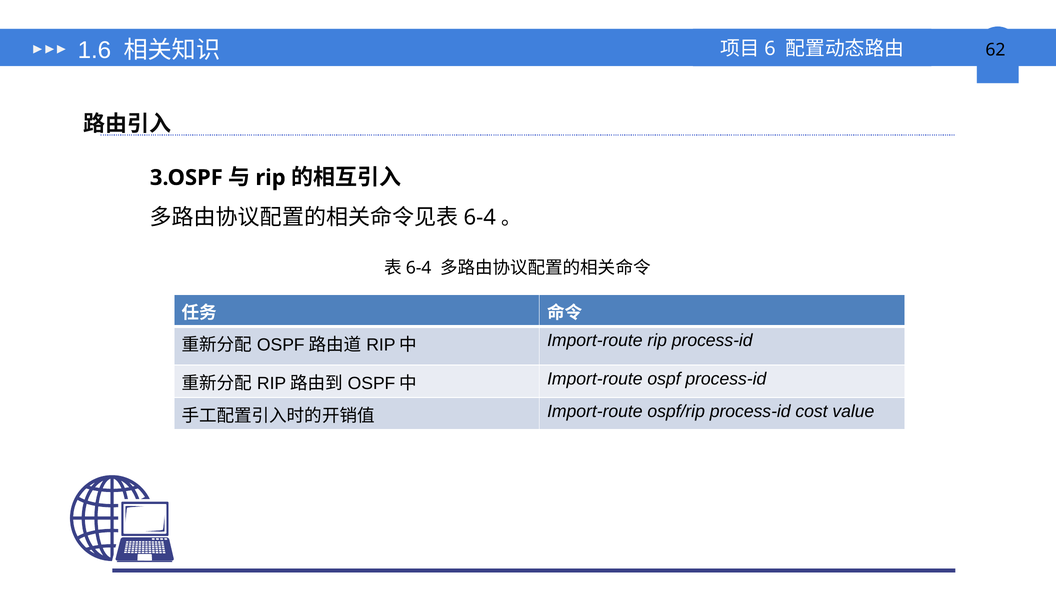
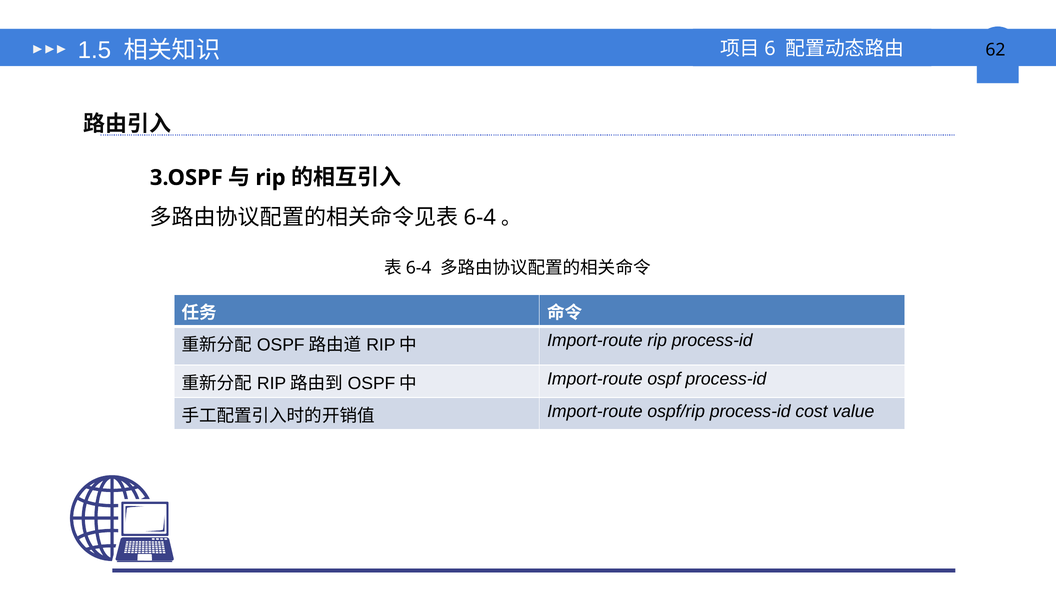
1.6: 1.6 -> 1.5
